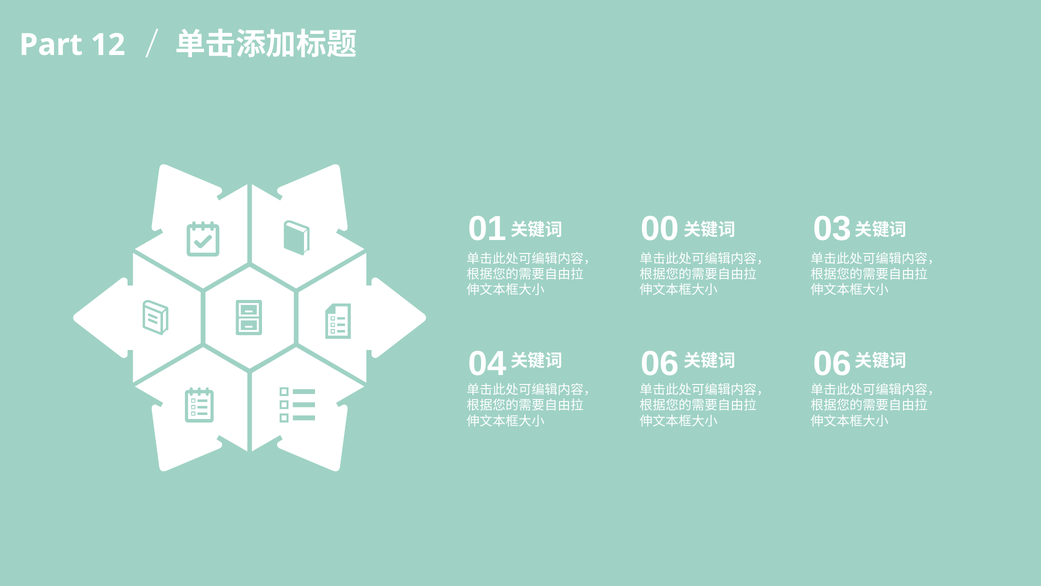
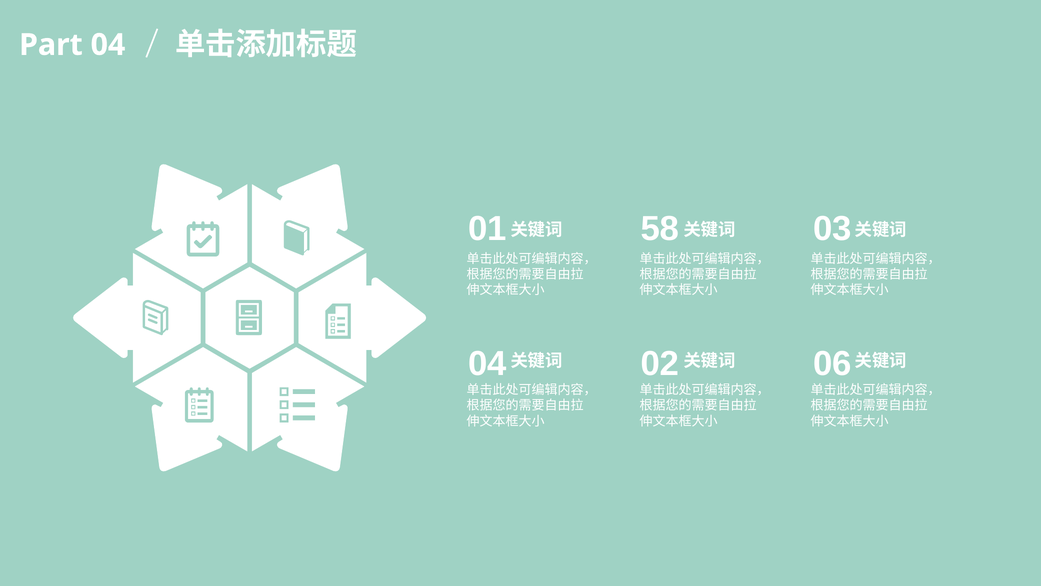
Part 12: 12 -> 04
00: 00 -> 58
04 06: 06 -> 02
